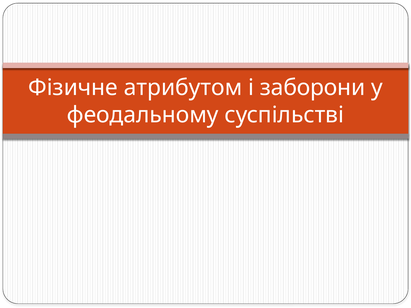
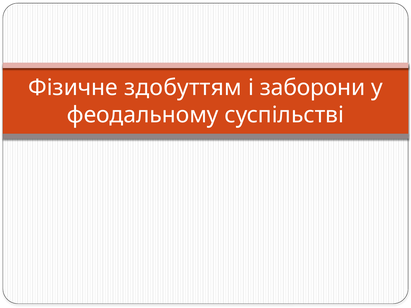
атрибутом: атрибутом -> здобуттям
